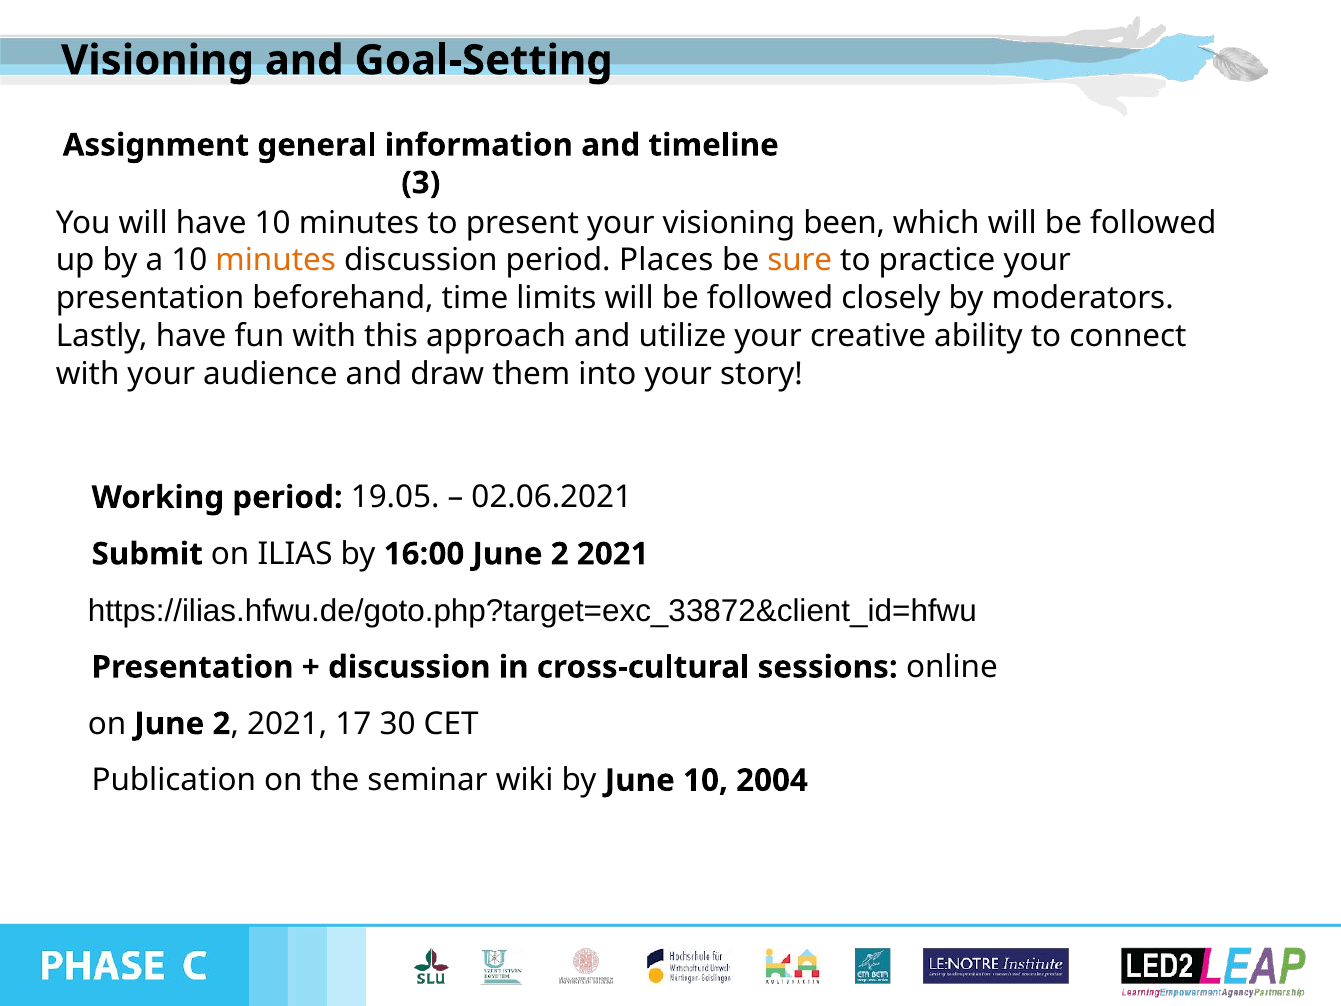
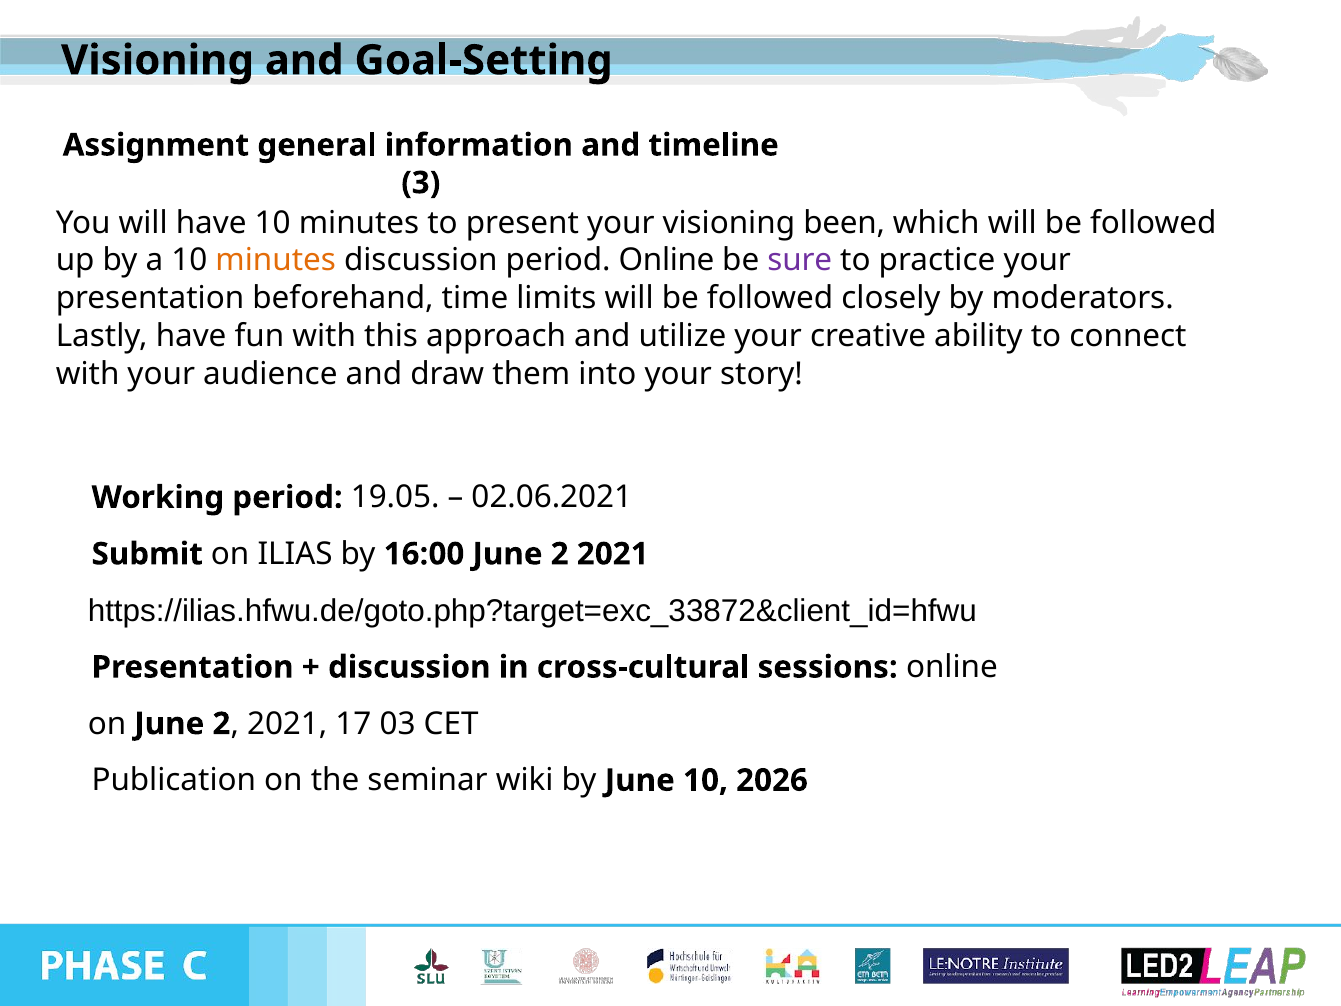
period Places: Places -> Online
sure colour: orange -> purple
30: 30 -> 03
2004: 2004 -> 2026
